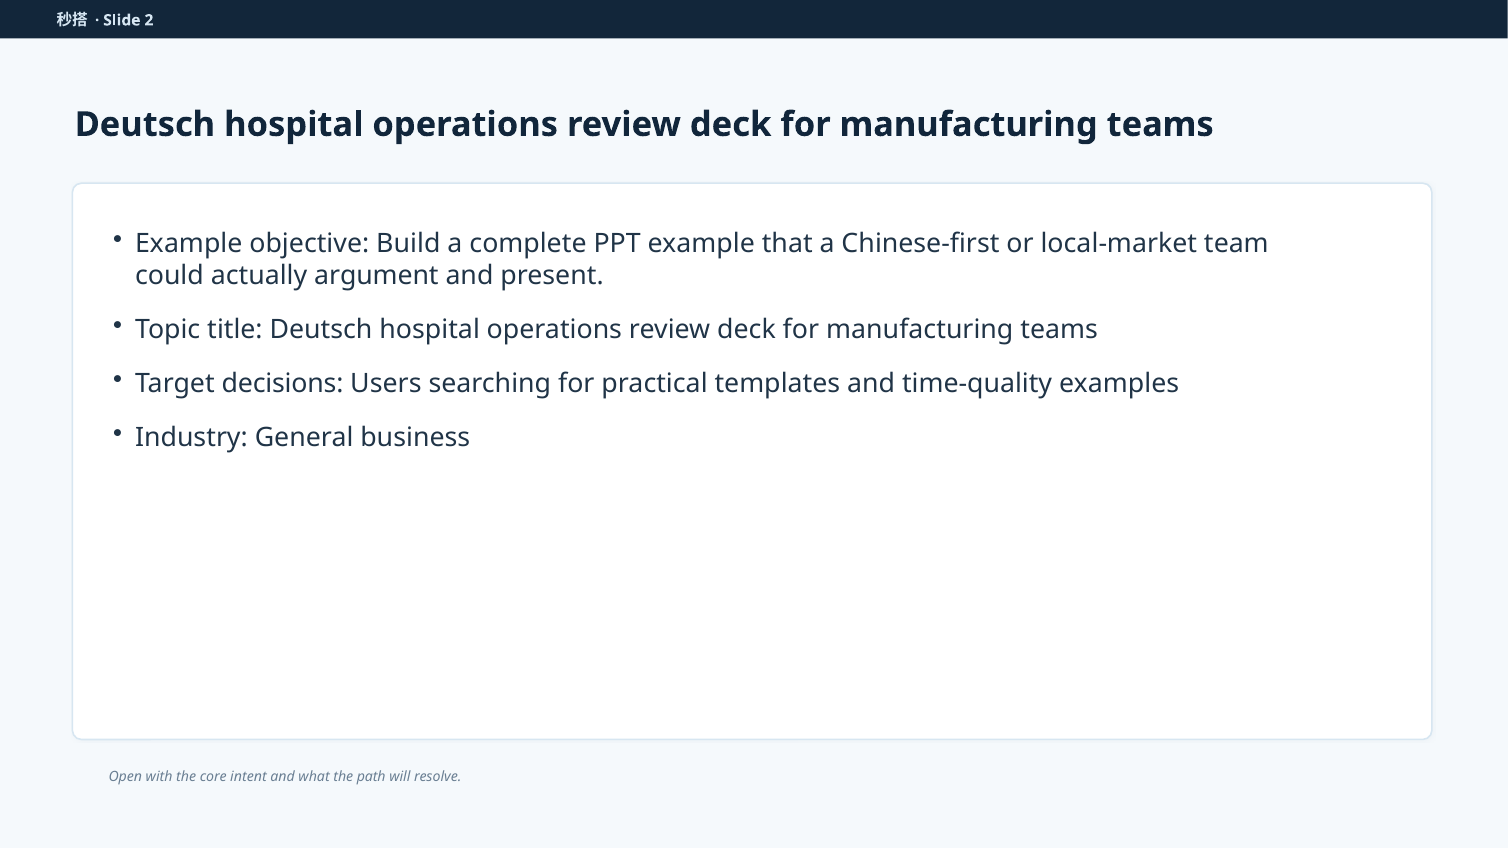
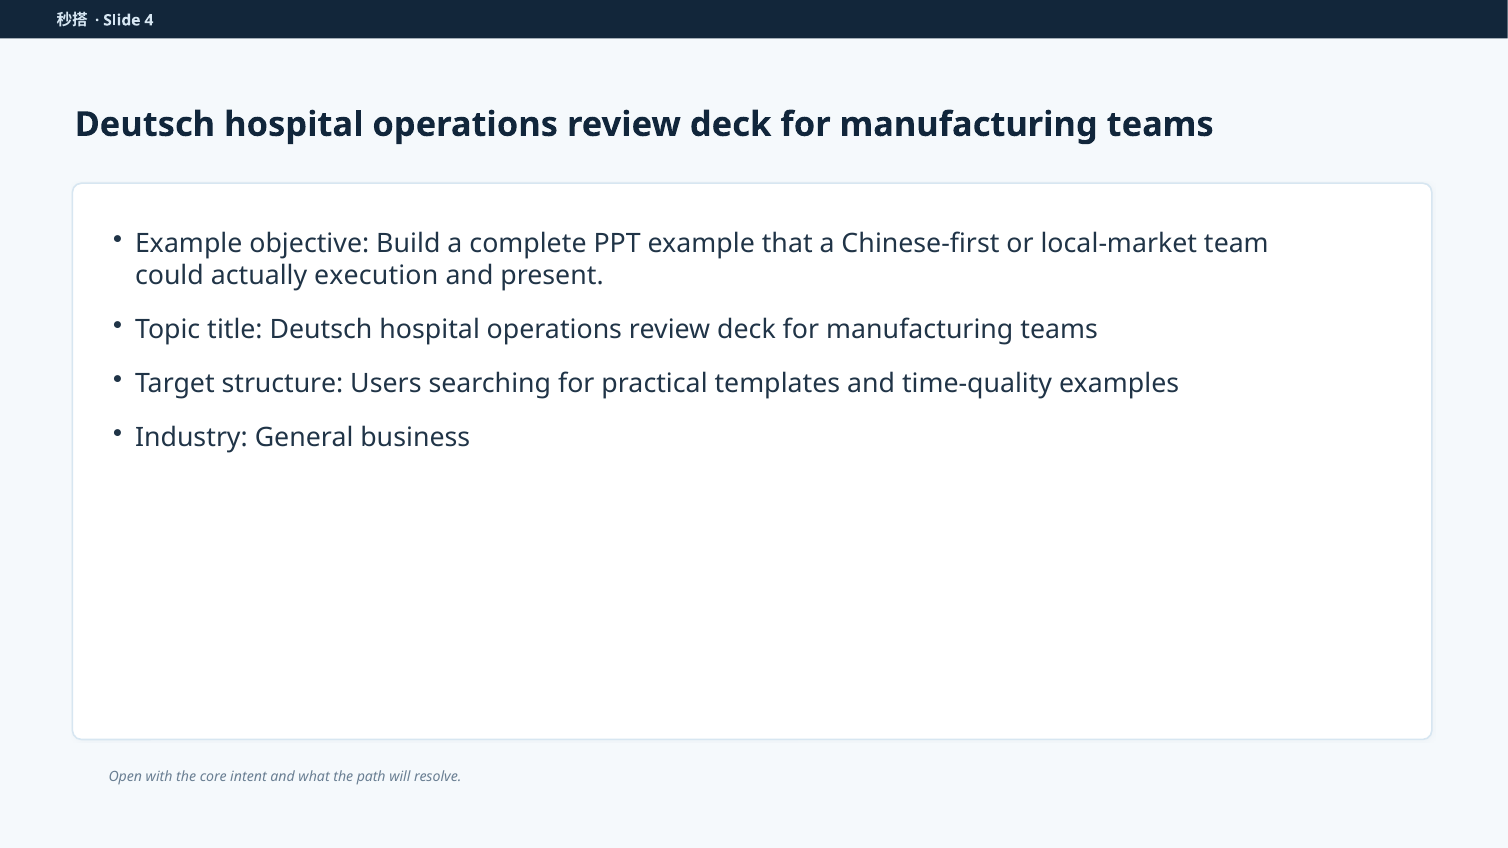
2: 2 -> 4
argument: argument -> execution
decisions: decisions -> structure
